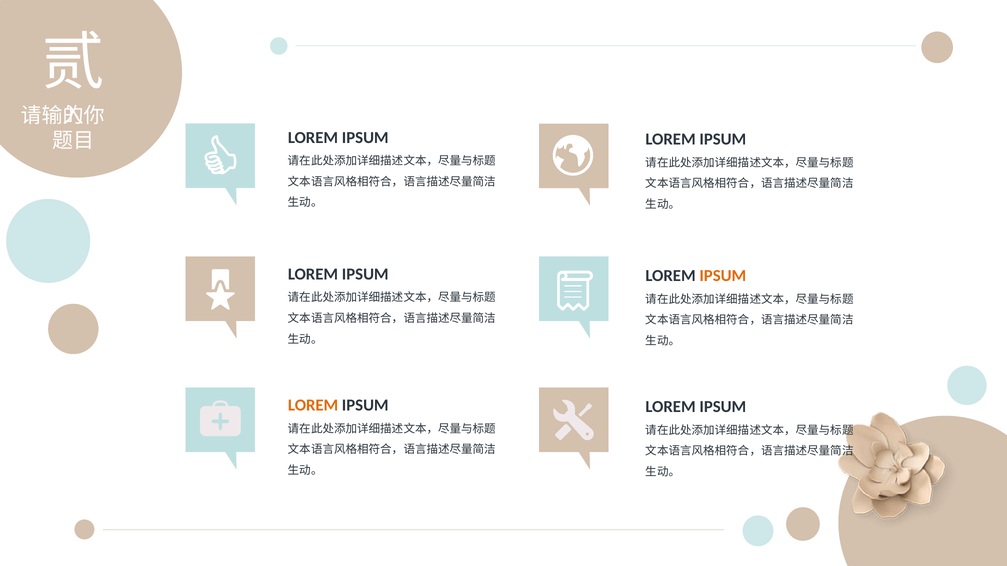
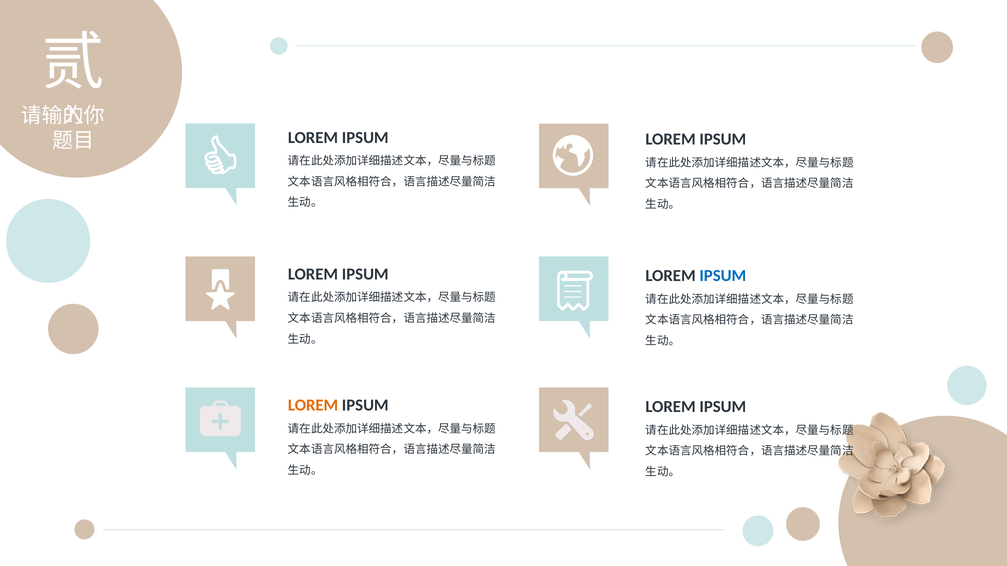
IPSUM at (723, 276) colour: orange -> blue
